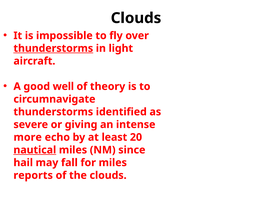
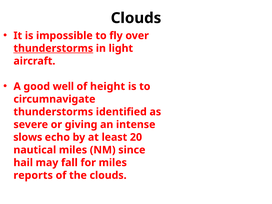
theory: theory -> height
more: more -> slows
nautical underline: present -> none
